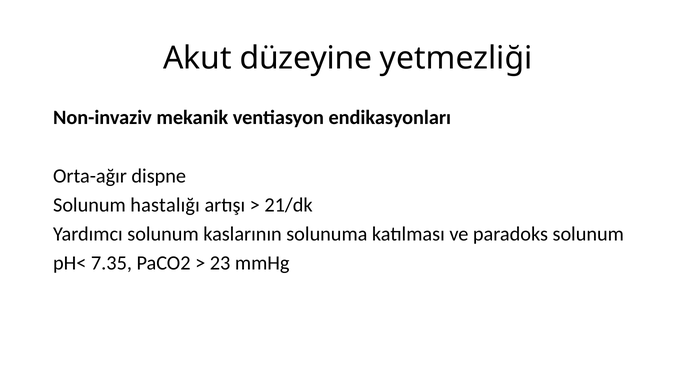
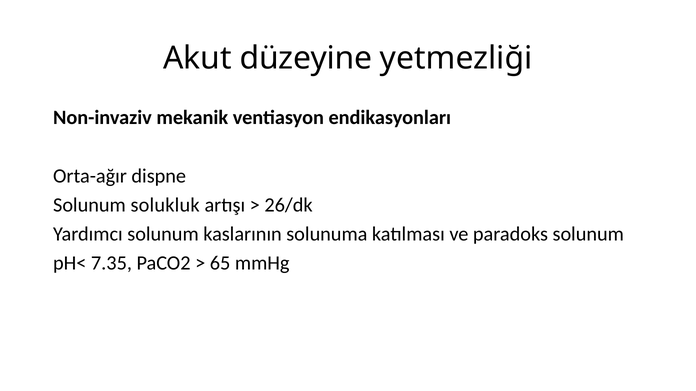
hastalığı: hastalığı -> solukluk
21/dk: 21/dk -> 26/dk
23: 23 -> 65
